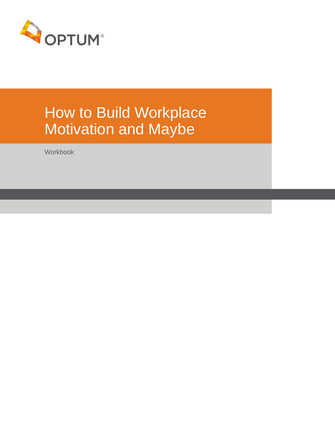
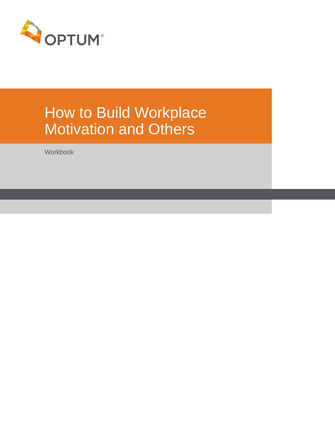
Maybe: Maybe -> Others
